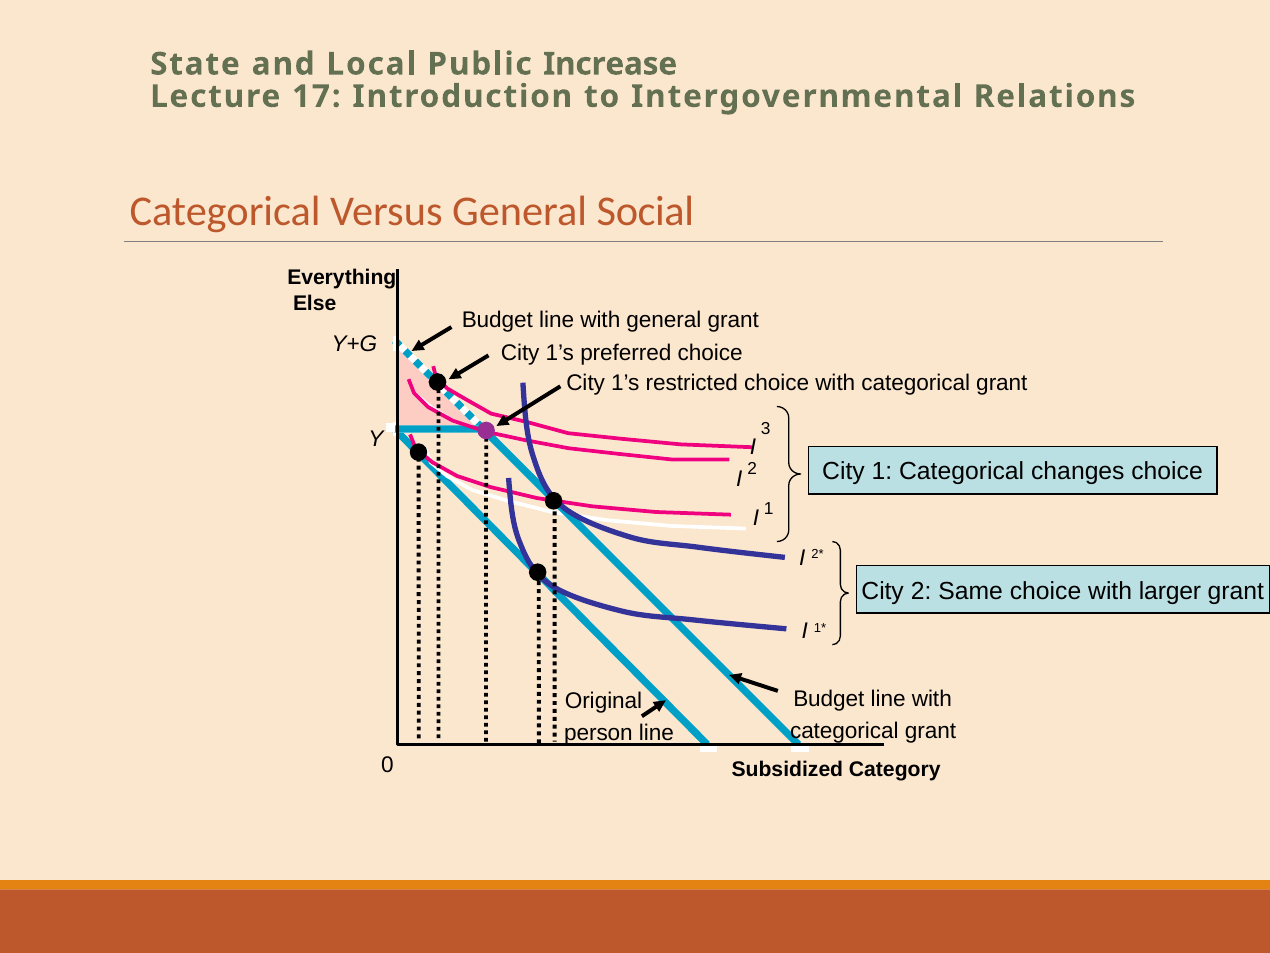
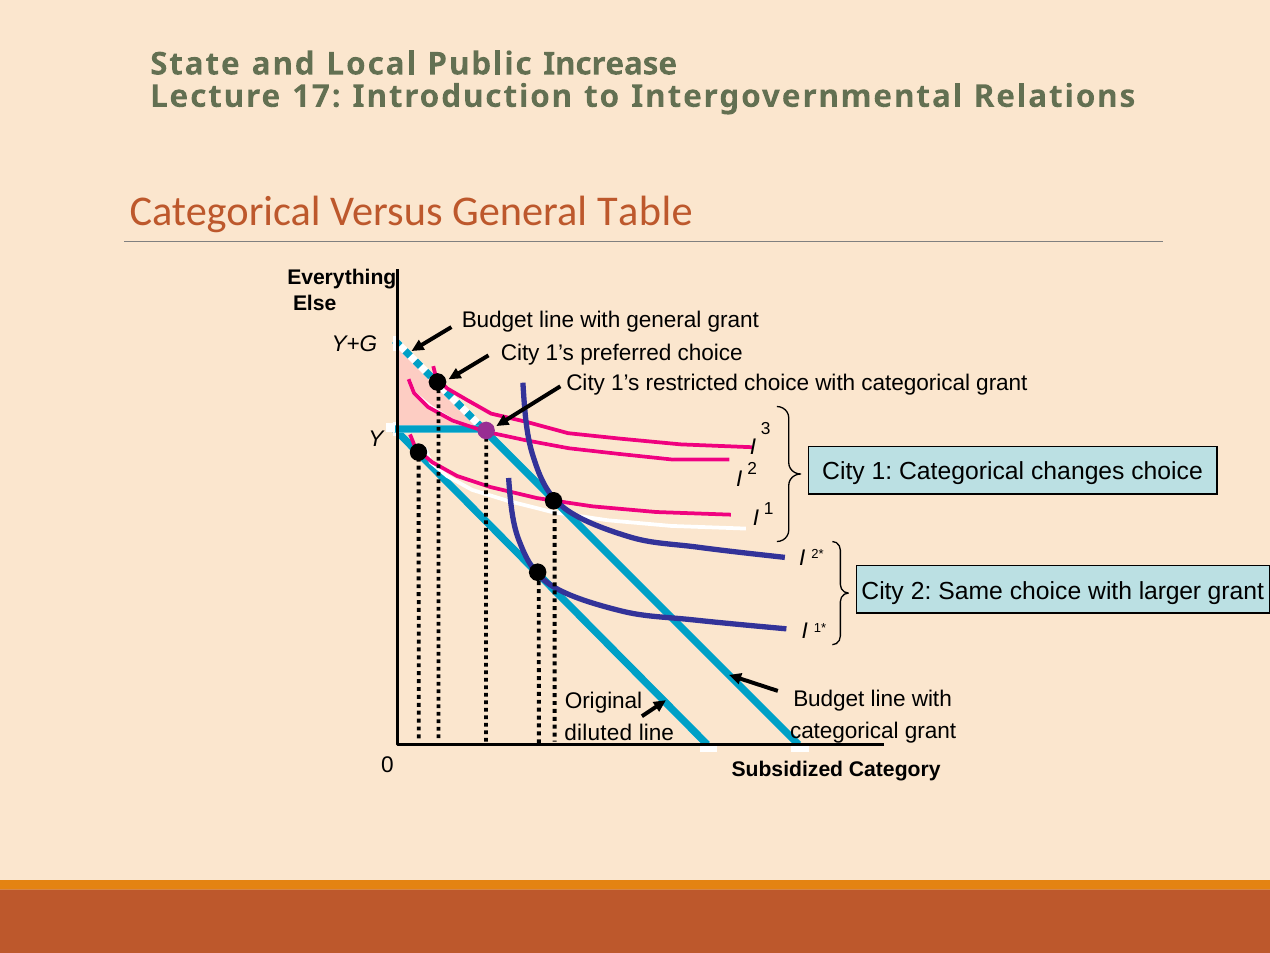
Social: Social -> Table
person: person -> diluted
